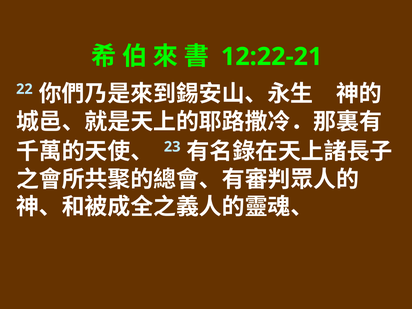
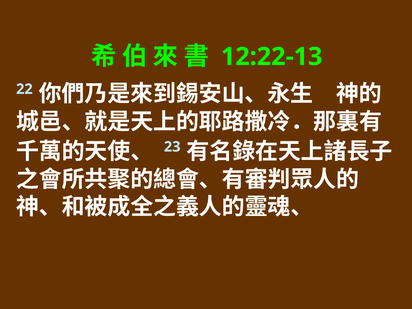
12:22-21: 12:22-21 -> 12:22-13
